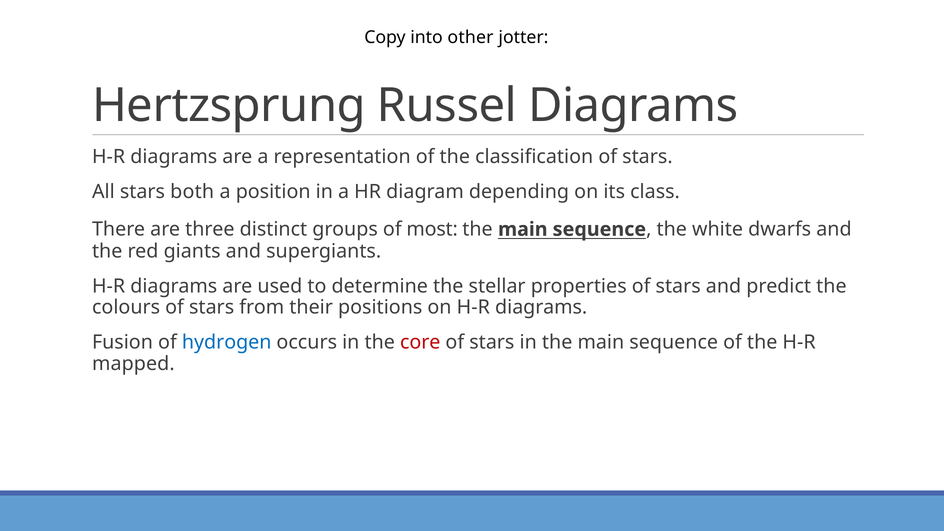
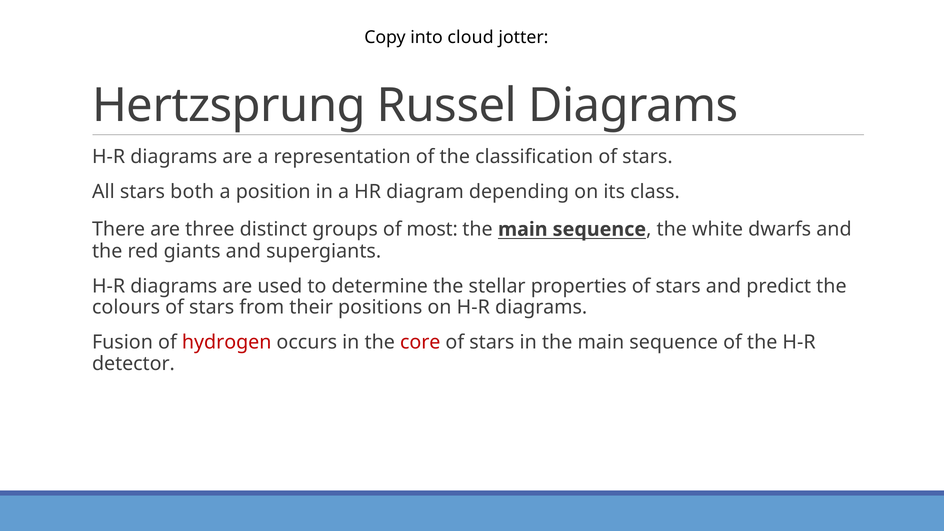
other: other -> cloud
hydrogen colour: blue -> red
mapped: mapped -> detector
